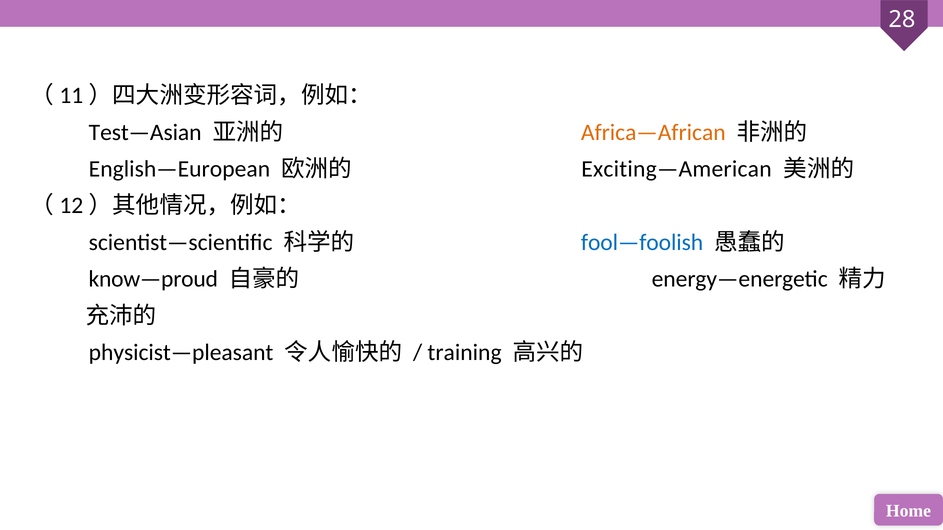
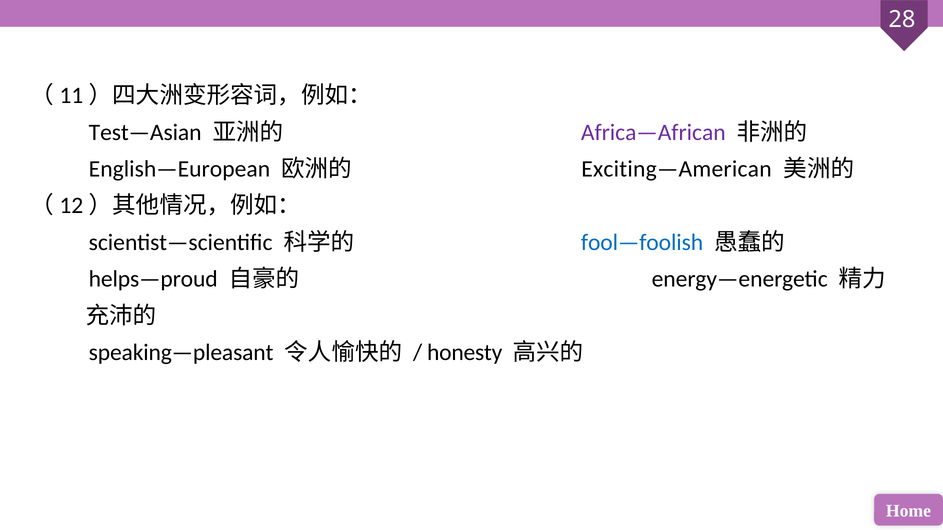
Africa—African colour: orange -> purple
know—proud: know—proud -> helps—proud
physicist—pleasant: physicist—pleasant -> speaking—pleasant
training: training -> honesty
